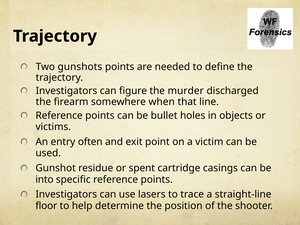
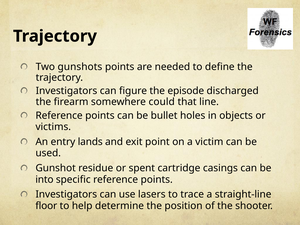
murder: murder -> episode
when: when -> could
often: often -> lands
